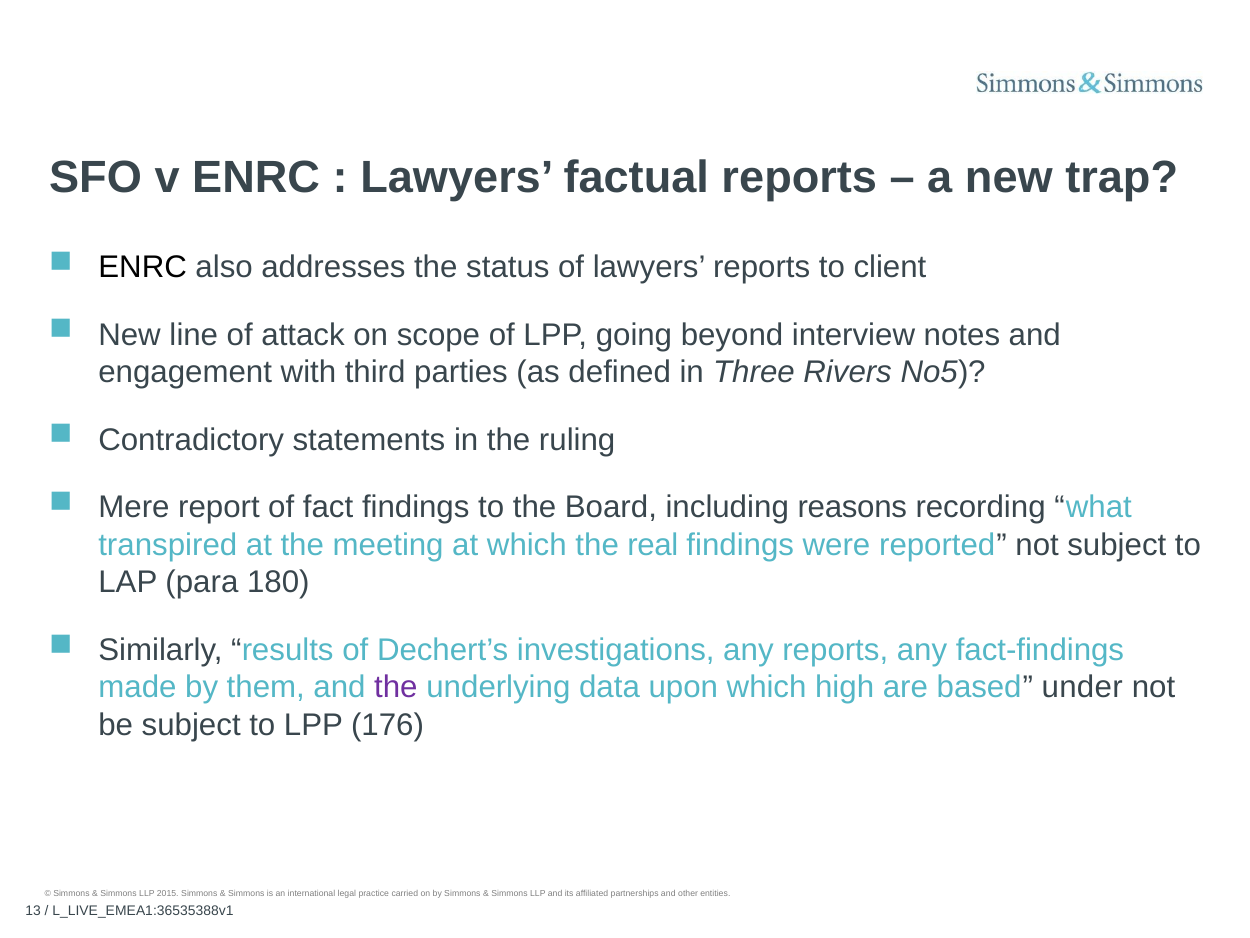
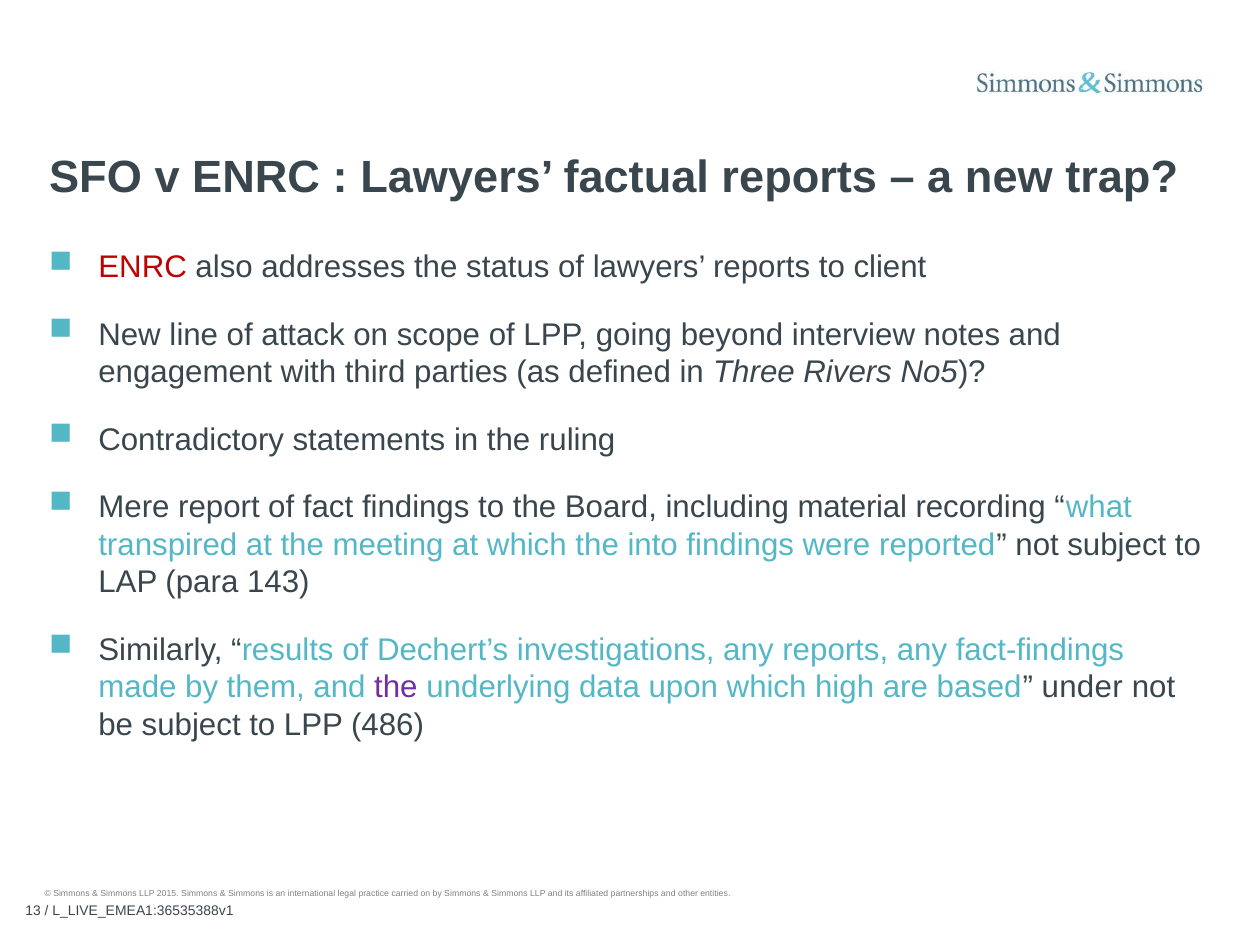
ENRC at (143, 267) colour: black -> red
reasons: reasons -> material
real: real -> into
180: 180 -> 143
176: 176 -> 486
